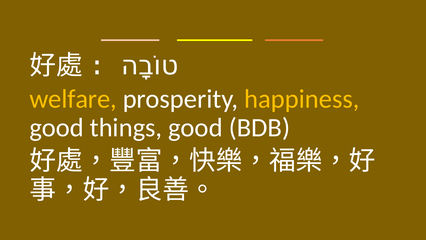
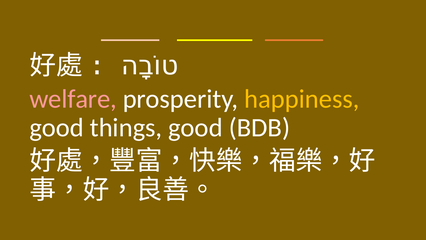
welfare colour: yellow -> pink
